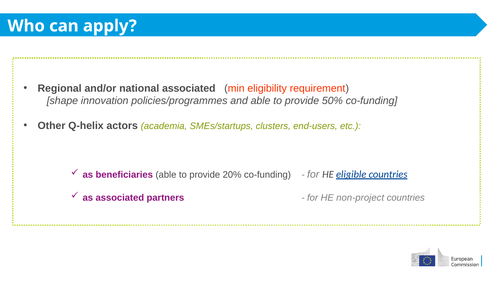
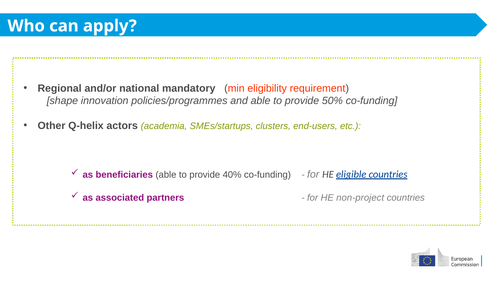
national associated: associated -> mandatory
20%: 20% -> 40%
